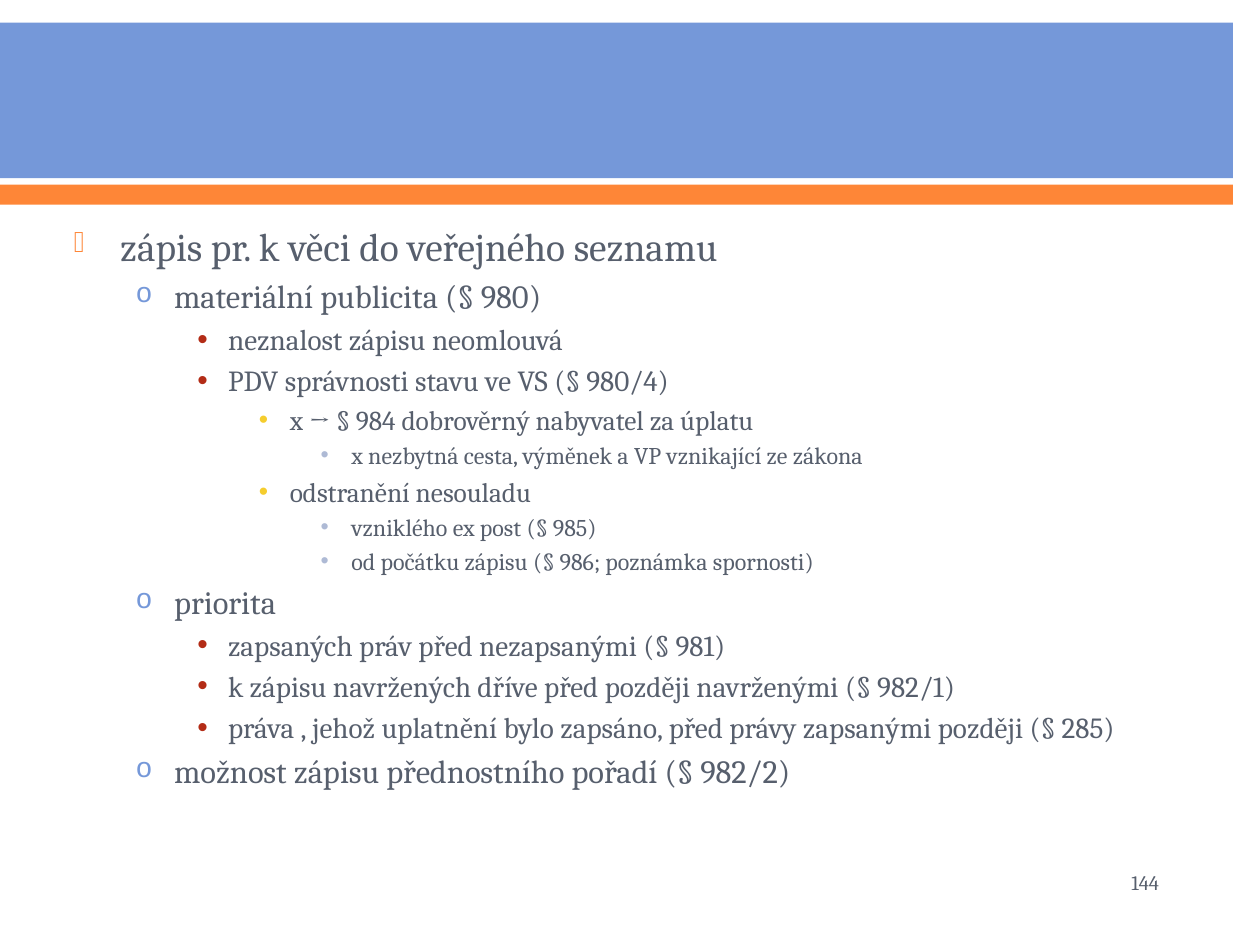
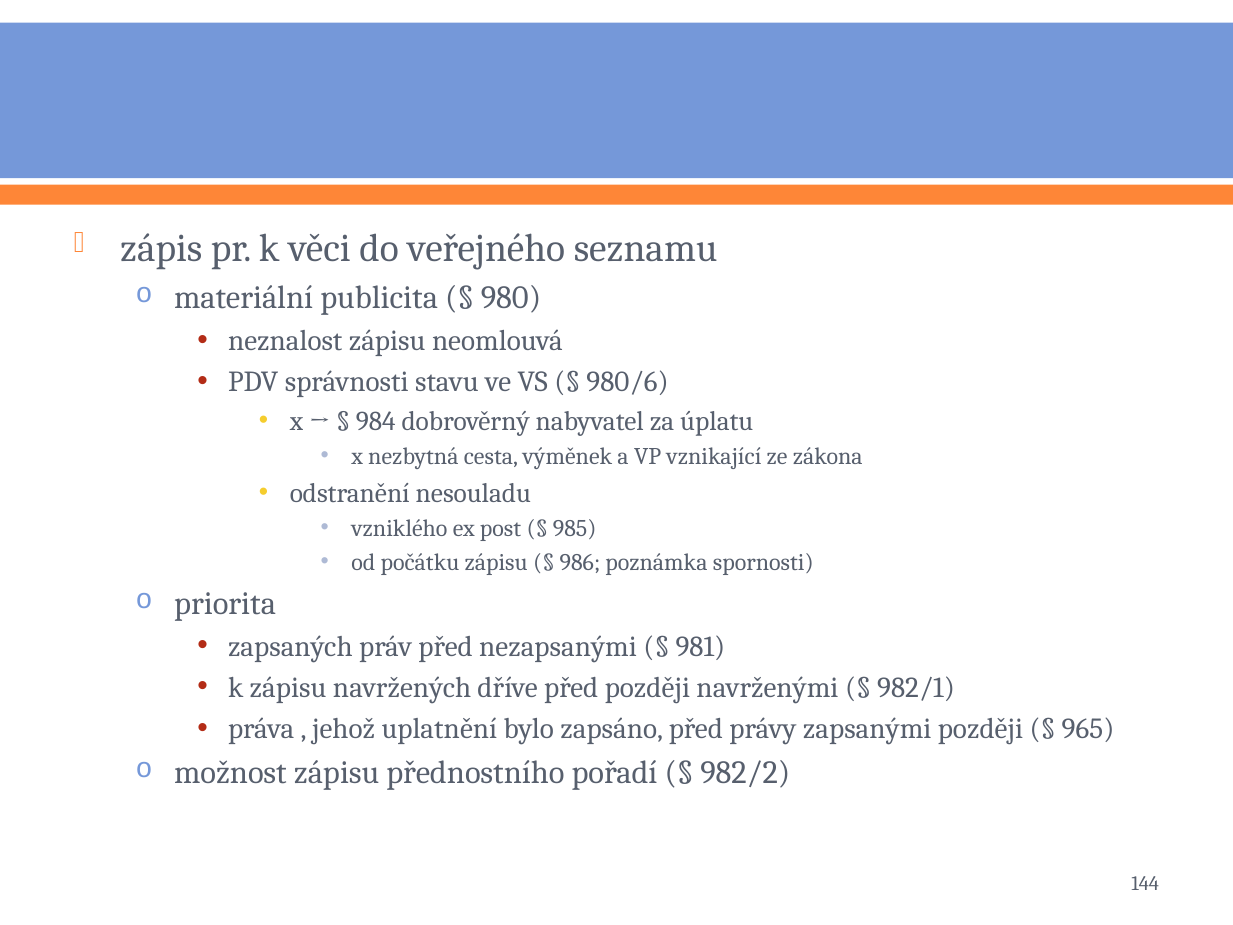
980/4: 980/4 -> 980/6
285: 285 -> 965
